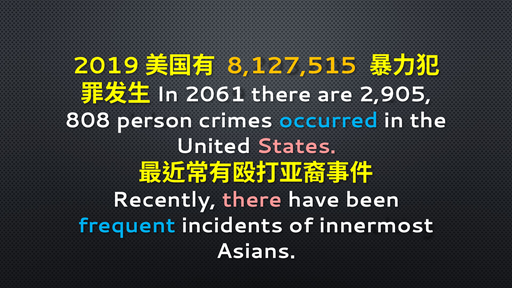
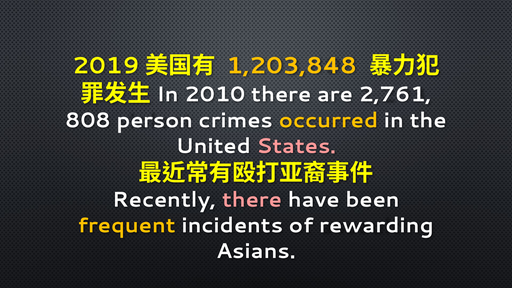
8,127,515: 8,127,515 -> 1,203,848
2061: 2061 -> 2010
2,905: 2,905 -> 2,761
occurred colour: light blue -> yellow
frequent colour: light blue -> yellow
innermost: innermost -> rewarding
